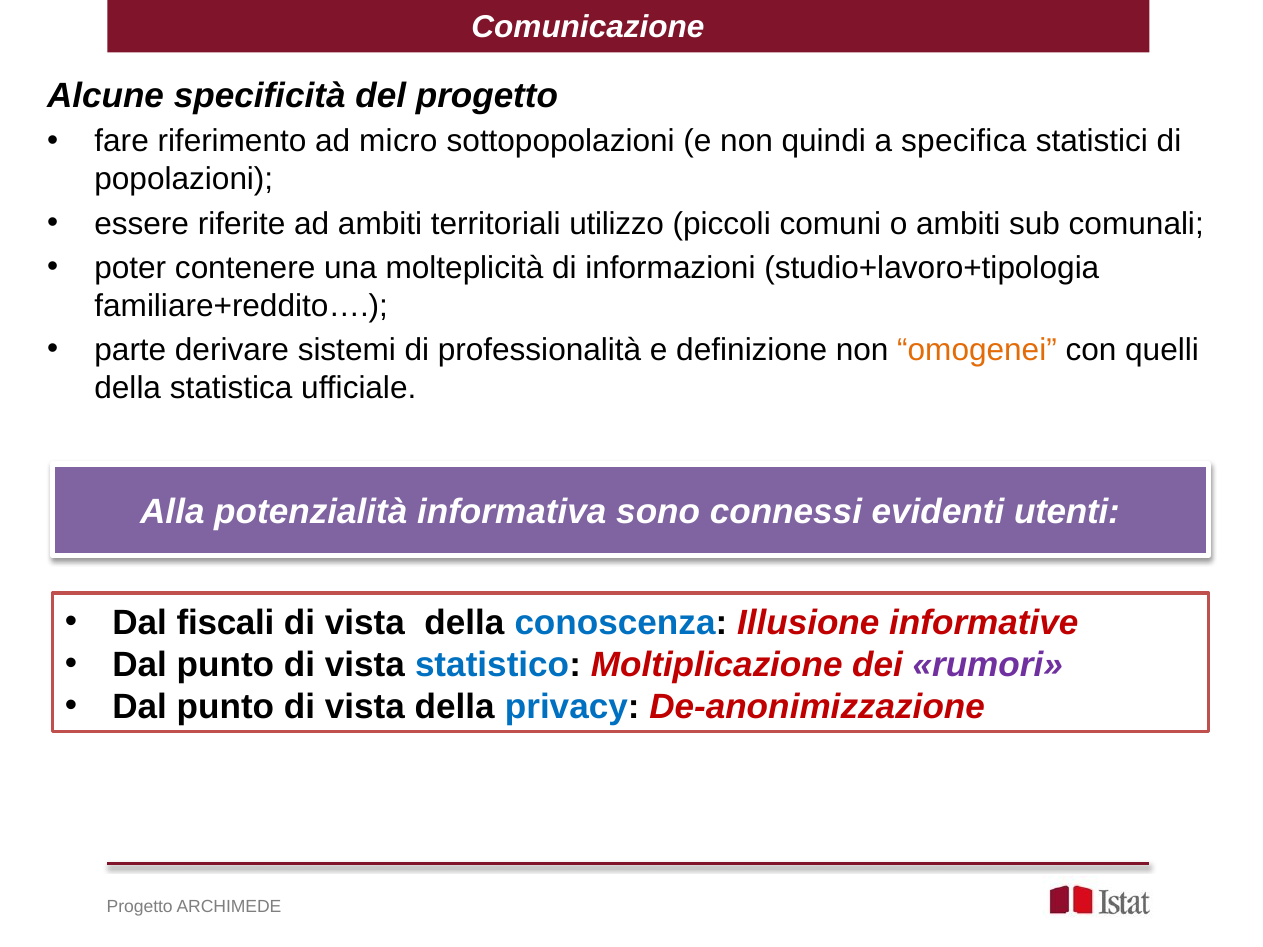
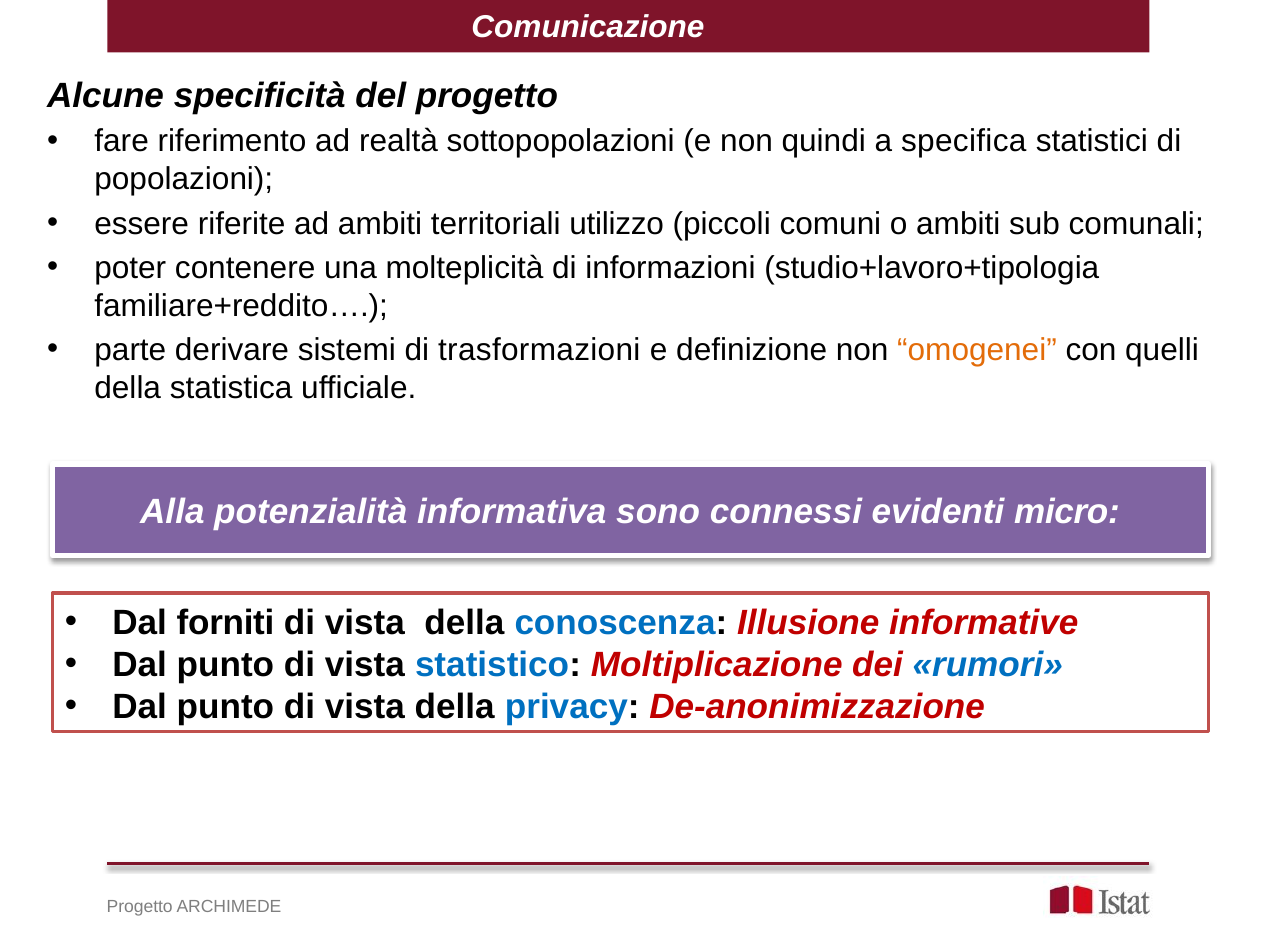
micro: micro -> realtà
professionalità: professionalità -> trasformazioni
utenti: utenti -> micro
fiscali: fiscali -> forniti
rumori colour: purple -> blue
